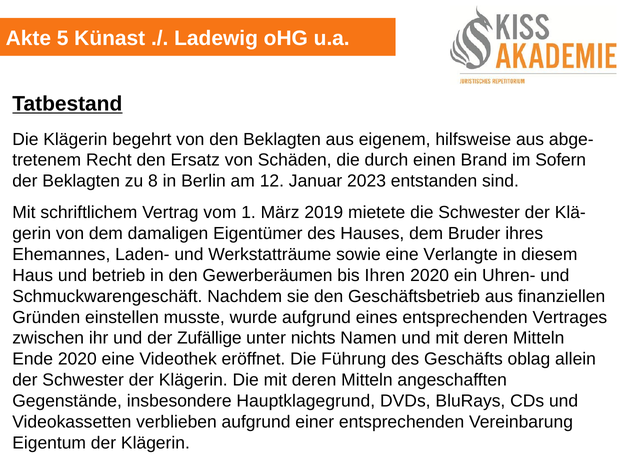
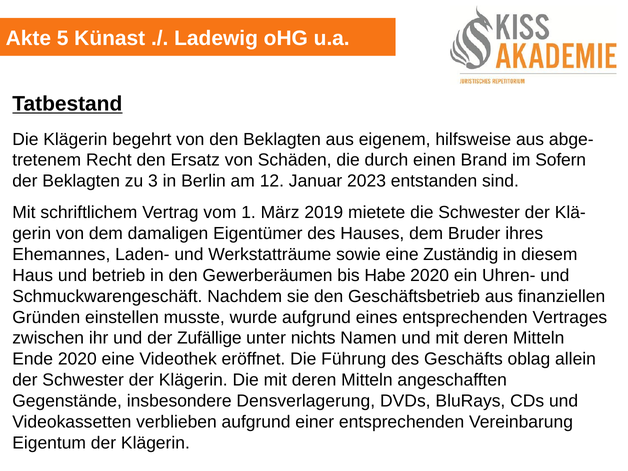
8: 8 -> 3
Verlangte: Verlangte -> Zuständig
Ihren: Ihren -> Habe
Hauptklagegrund: Hauptklagegrund -> Densverlagerung
